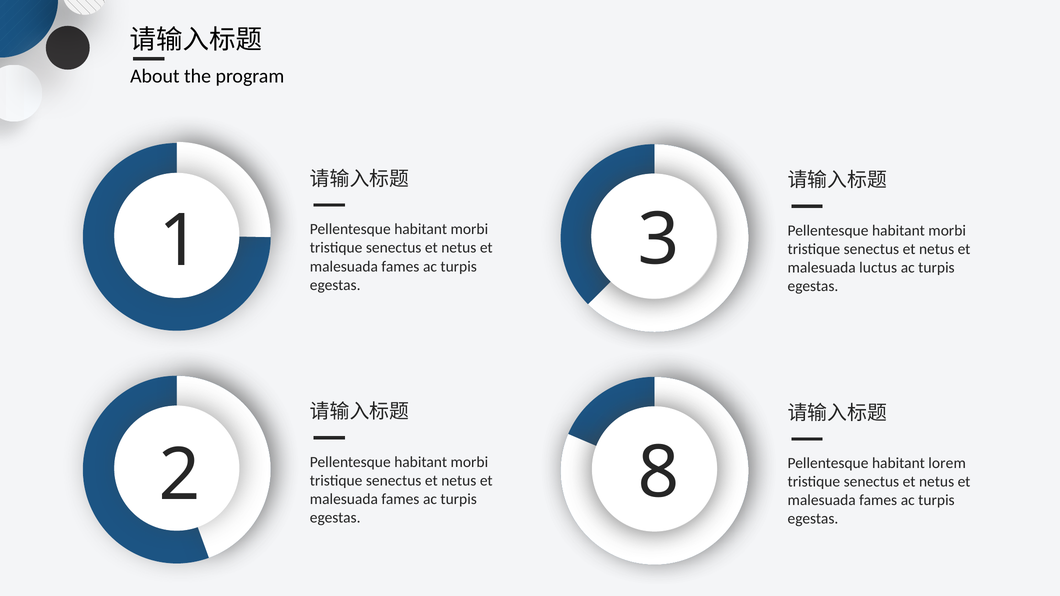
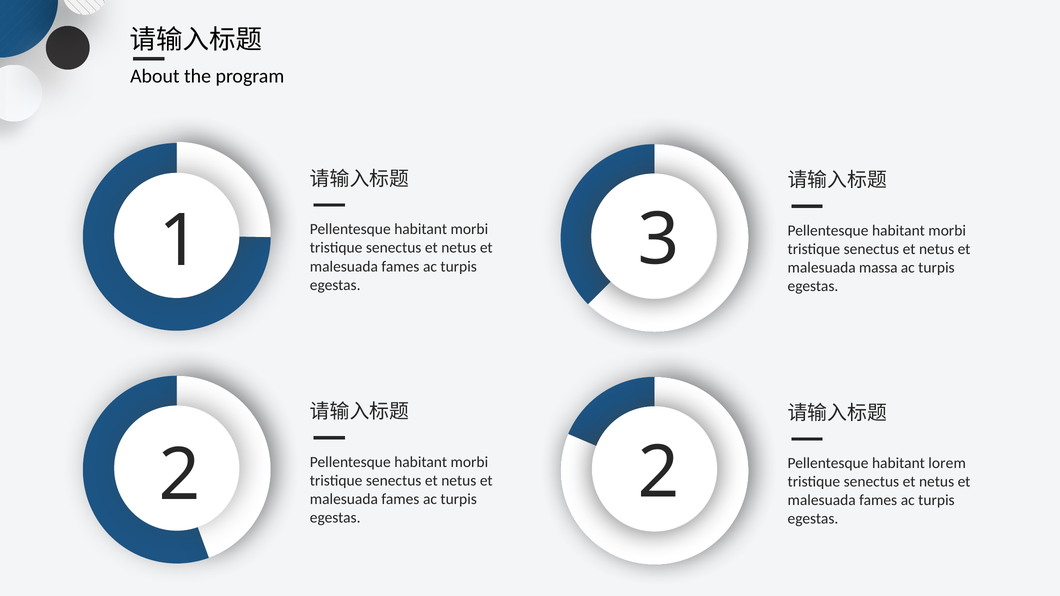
luctus: luctus -> massa
2 8: 8 -> 2
